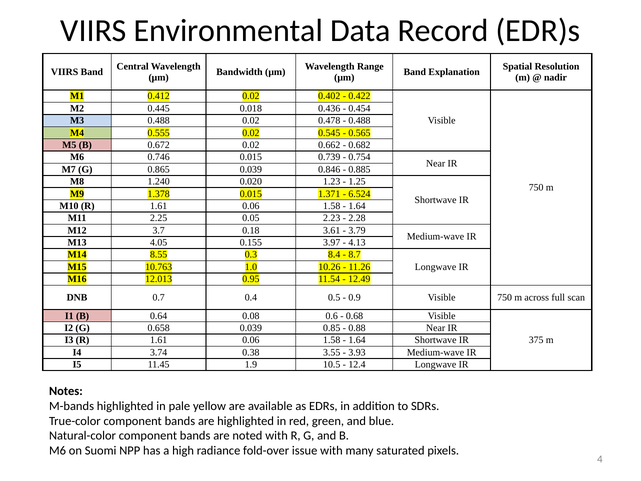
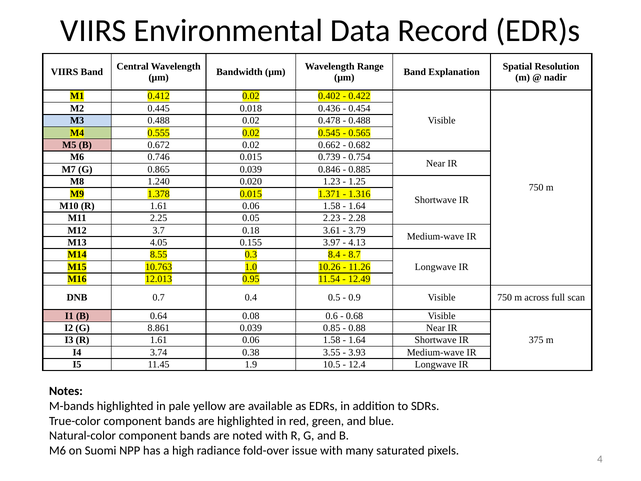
6.524: 6.524 -> 1.316
0.658: 0.658 -> 8.861
